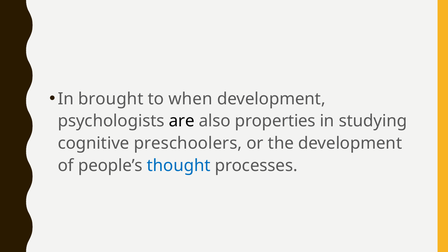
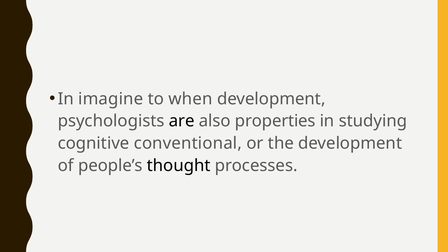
brought: brought -> imagine
preschoolers: preschoolers -> conventional
thought colour: blue -> black
